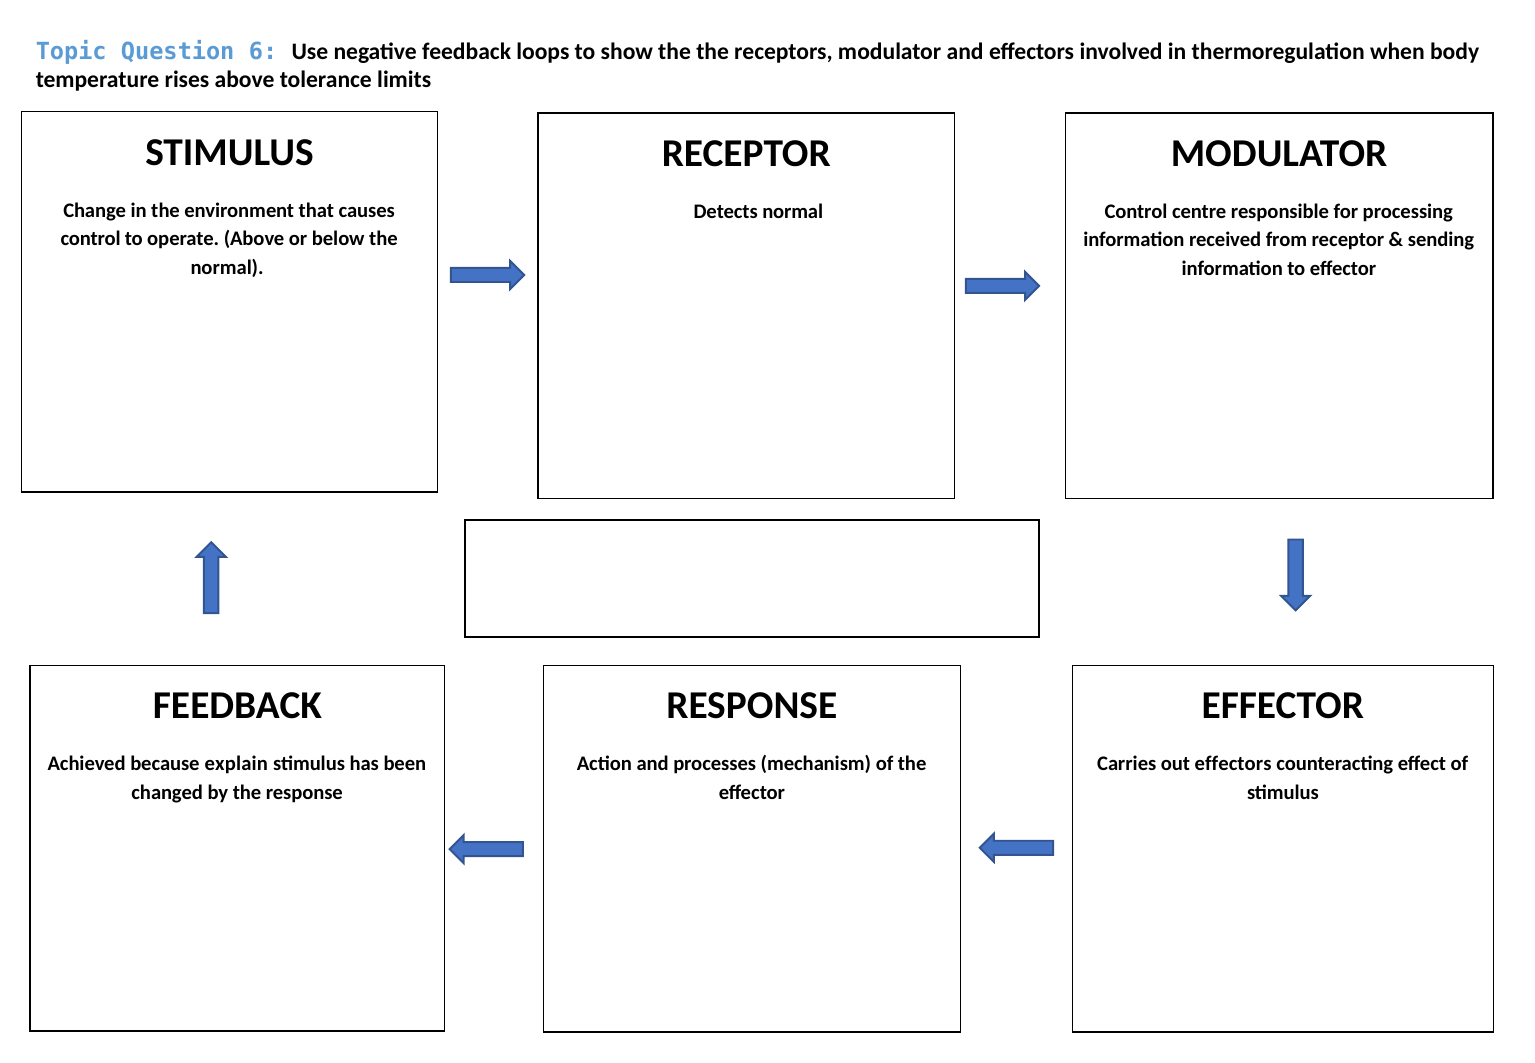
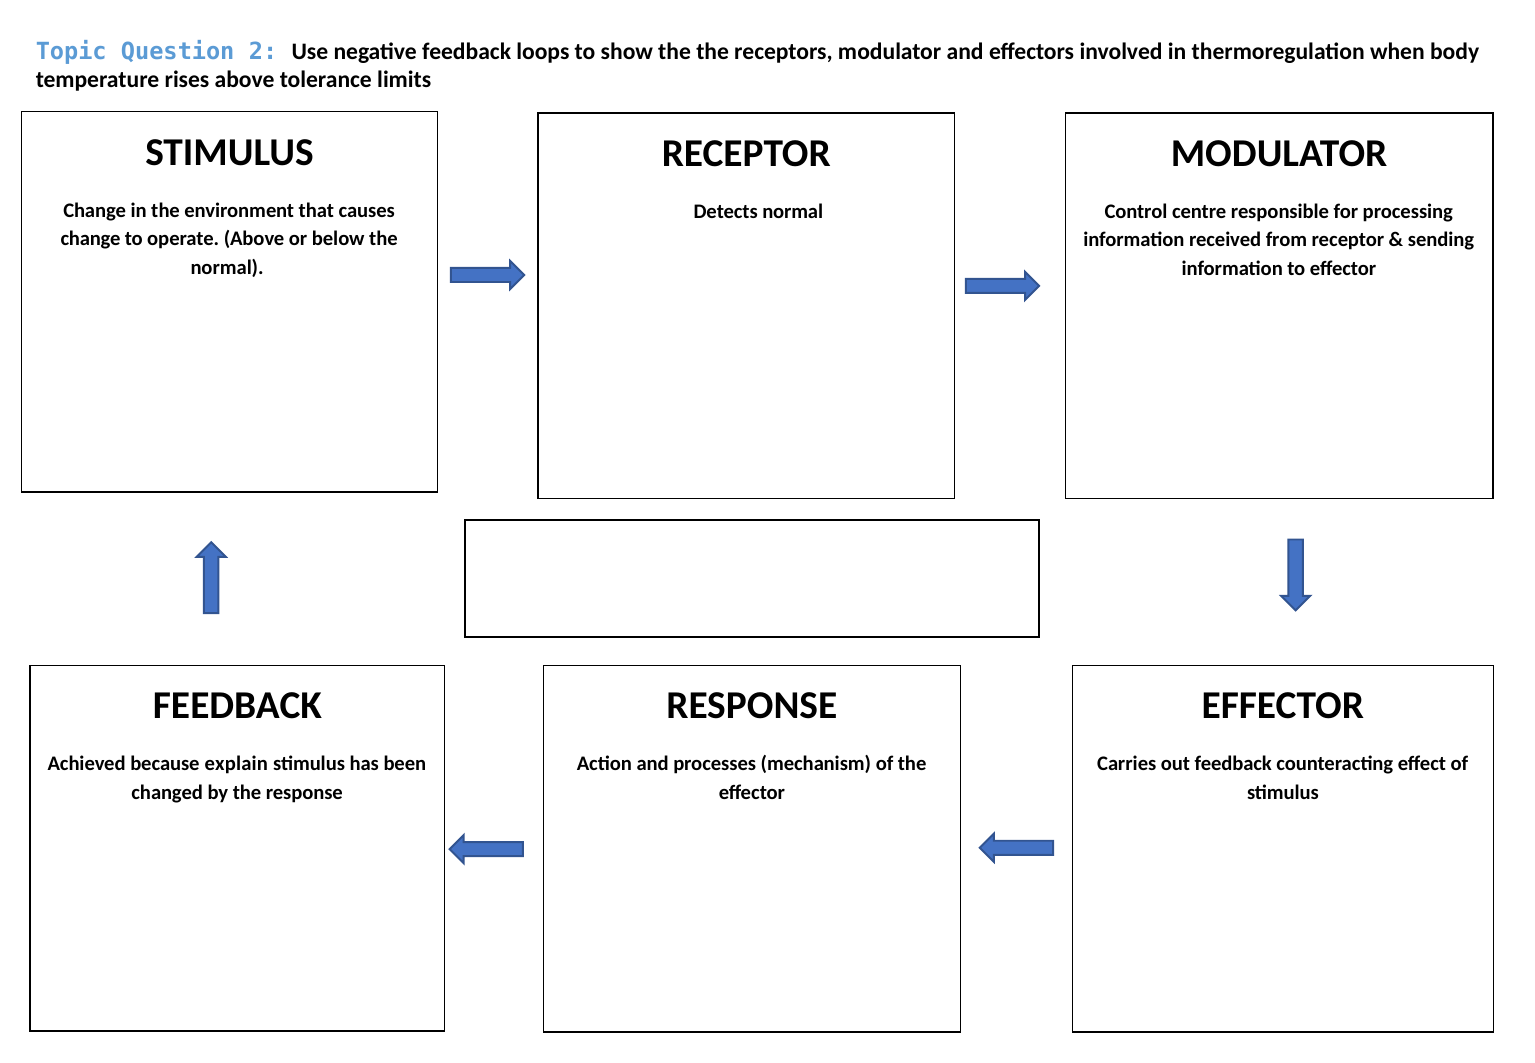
6: 6 -> 2
control at (91, 239): control -> change
out effectors: effectors -> feedback
